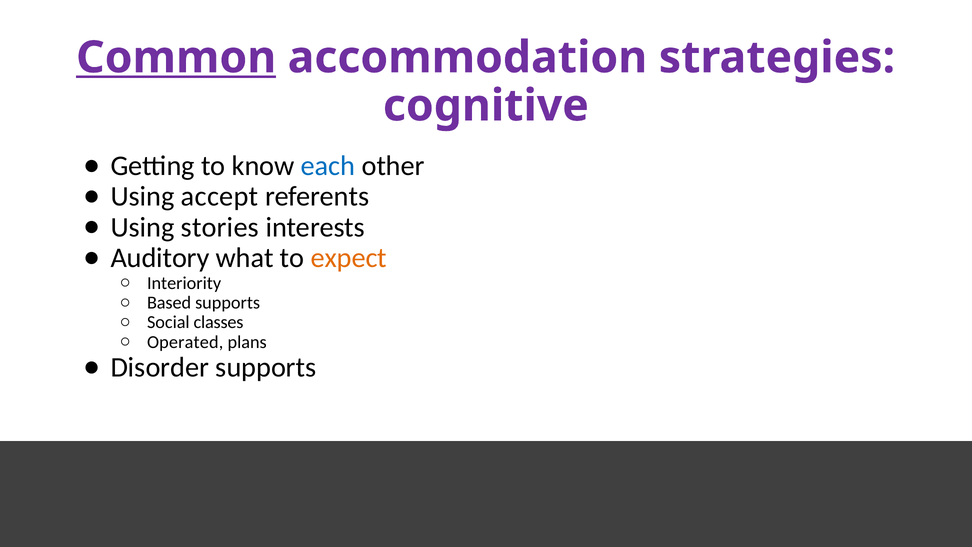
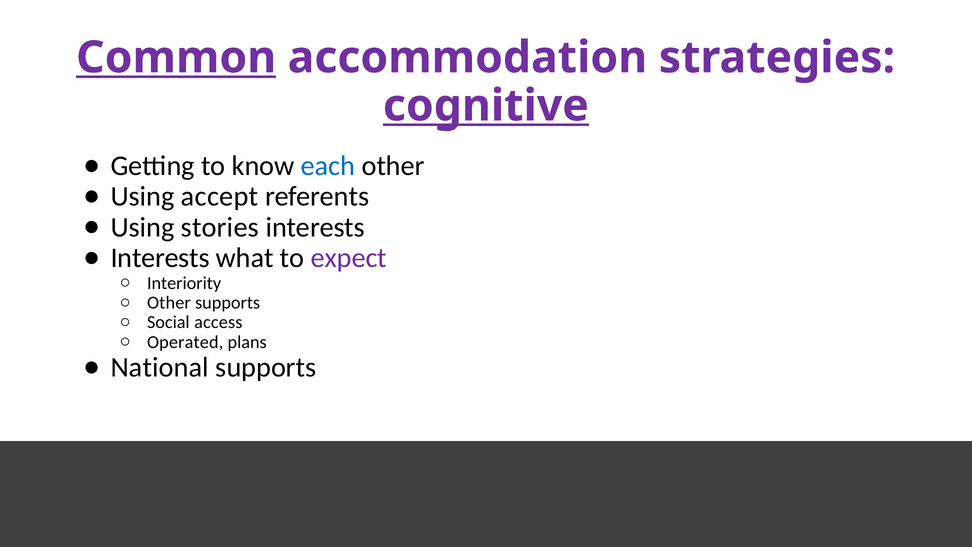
cognitive underline: none -> present
Auditory at (160, 258): Auditory -> Interests
expect colour: orange -> purple
Based at (169, 303): Based -> Other
classes: classes -> access
Disorder: Disorder -> National
